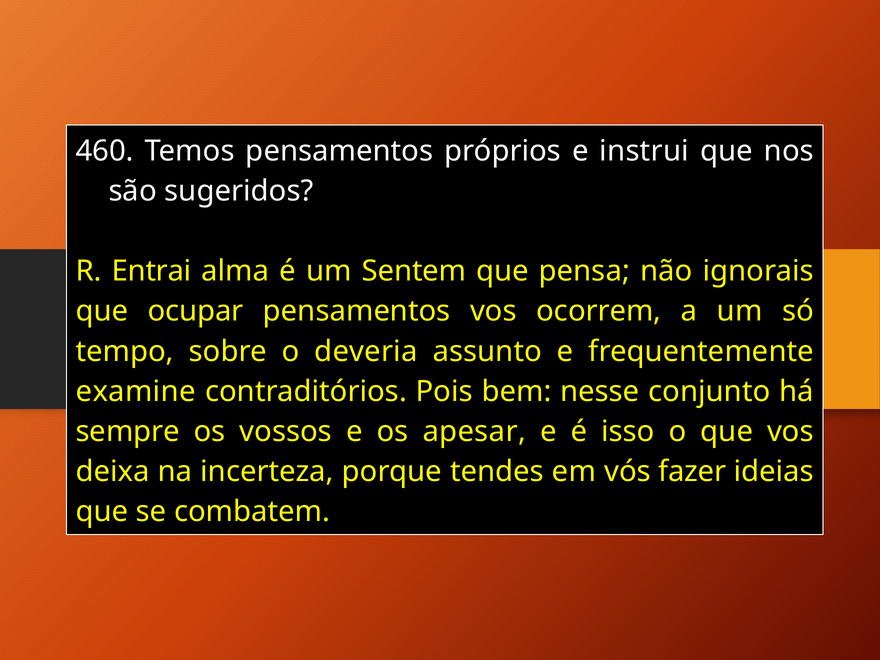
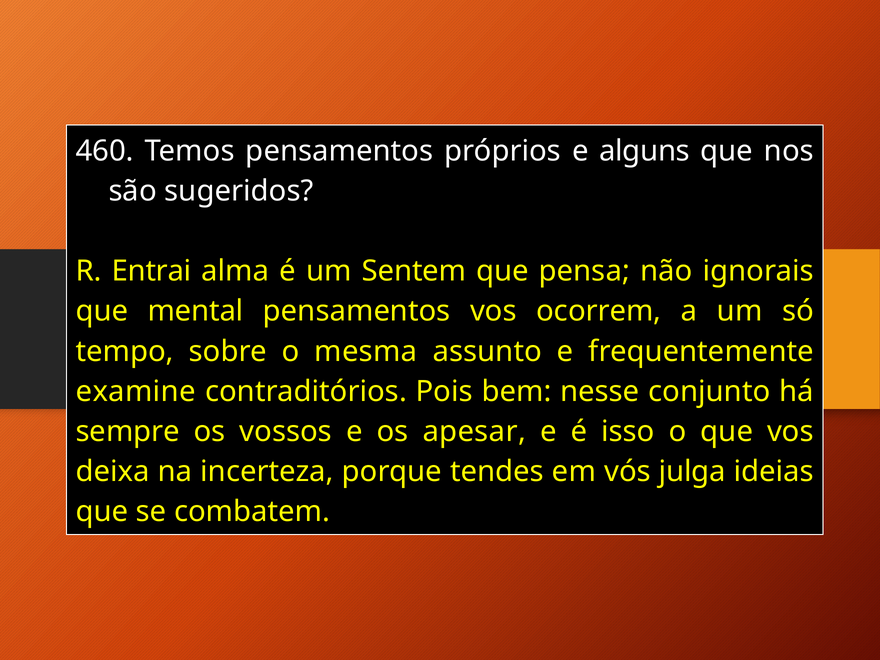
instrui: instrui -> alguns
ocupar: ocupar -> mental
deveria: deveria -> mesma
fazer: fazer -> julga
